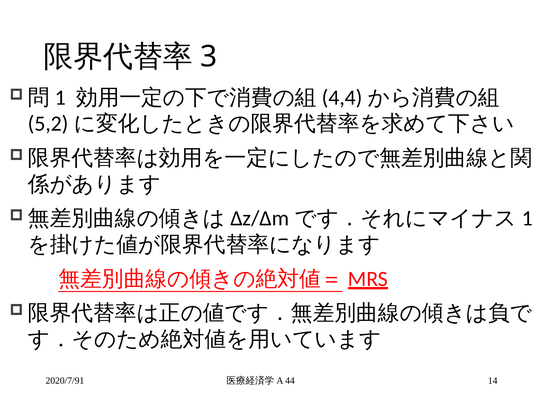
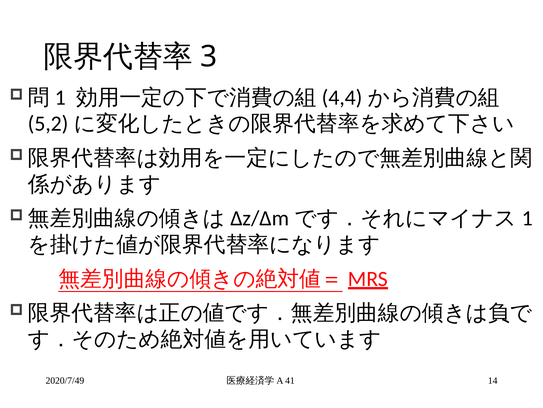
2020/7/91: 2020/7/91 -> 2020/7/49
44: 44 -> 41
